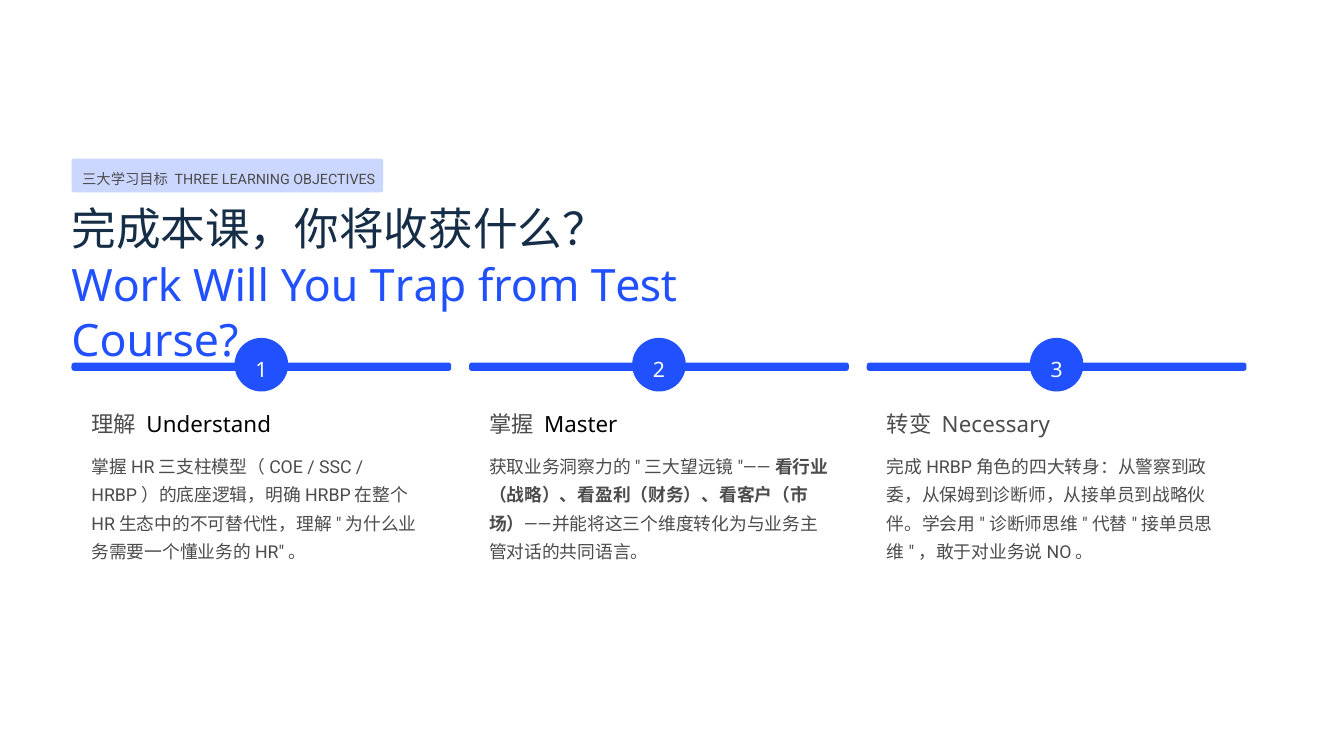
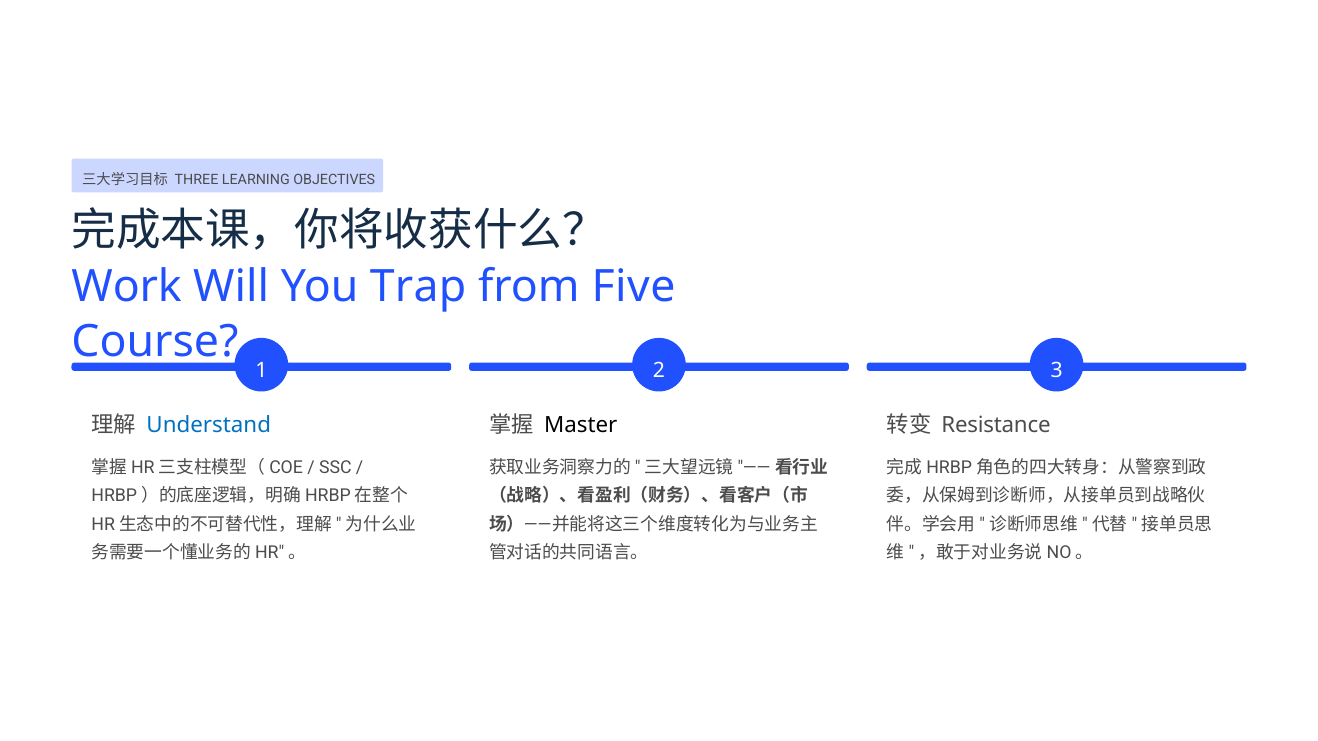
Test: Test -> Five
Understand colour: black -> blue
Necessary: Necessary -> Resistance
